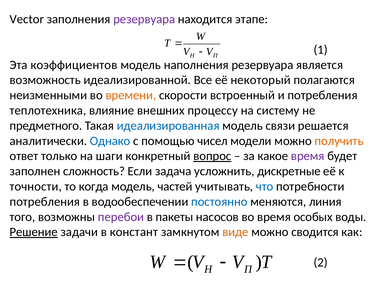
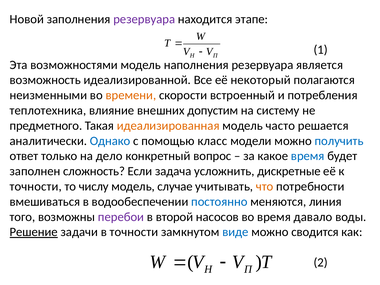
Vector: Vector -> Новой
коэффициентов: коэффициентов -> возможностями
процессу: процессу -> допустим
идеализированная colour: blue -> orange
связи: связи -> часто
чисел: чисел -> класс
получить colour: orange -> blue
шаги: шаги -> дело
вопрос underline: present -> none
время at (308, 156) colour: purple -> blue
когда: когда -> числу
частей: частей -> случае
что colour: blue -> orange
потребления at (45, 202): потребления -> вмешиваться
пакеты: пакеты -> второй
особых: особых -> давало
в констант: констант -> точности
виде colour: orange -> blue
